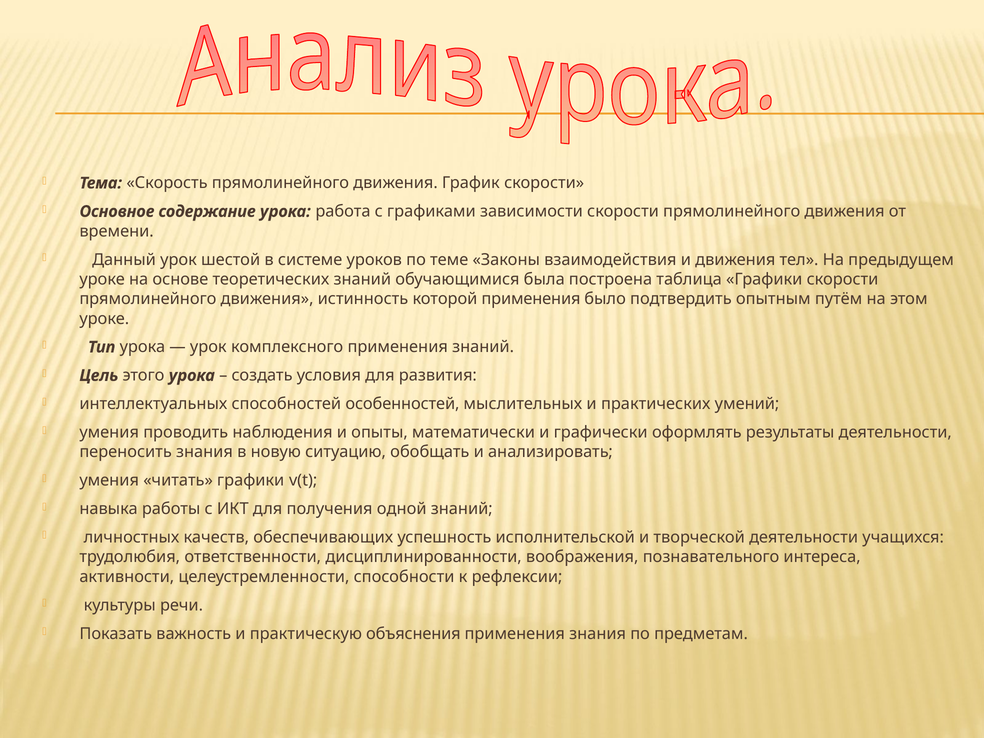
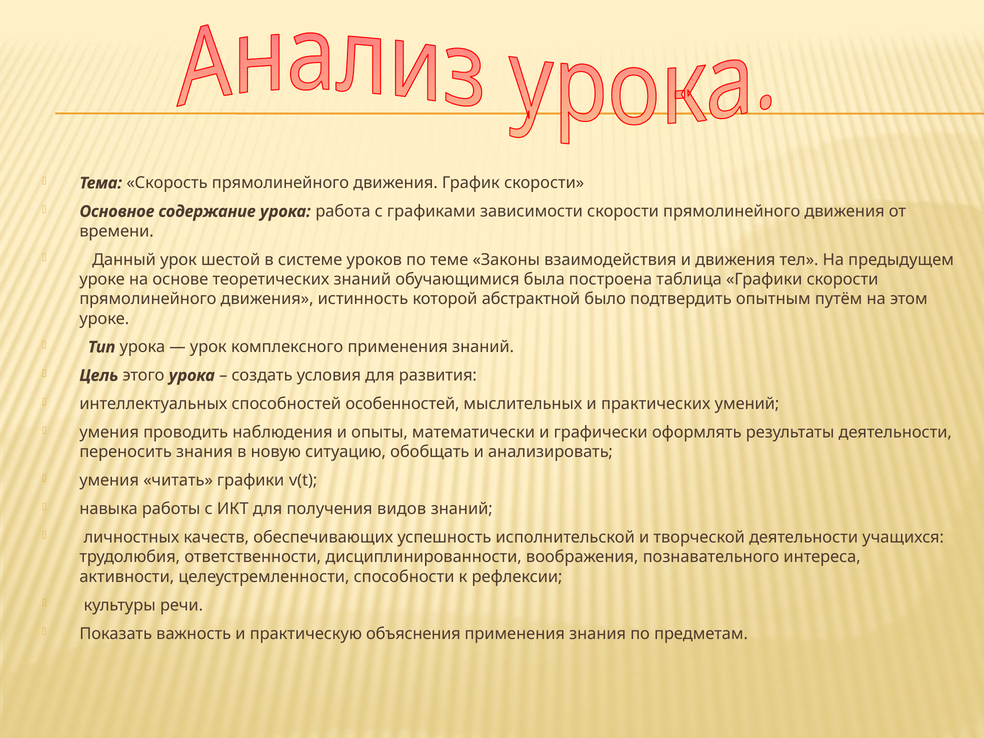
которой применения: применения -> абстрактной
одной: одной -> видов
